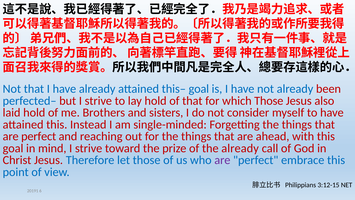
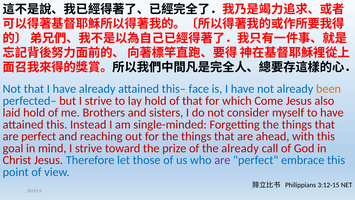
this– goal: goal -> face
been colour: red -> orange
which Those: Those -> Come
